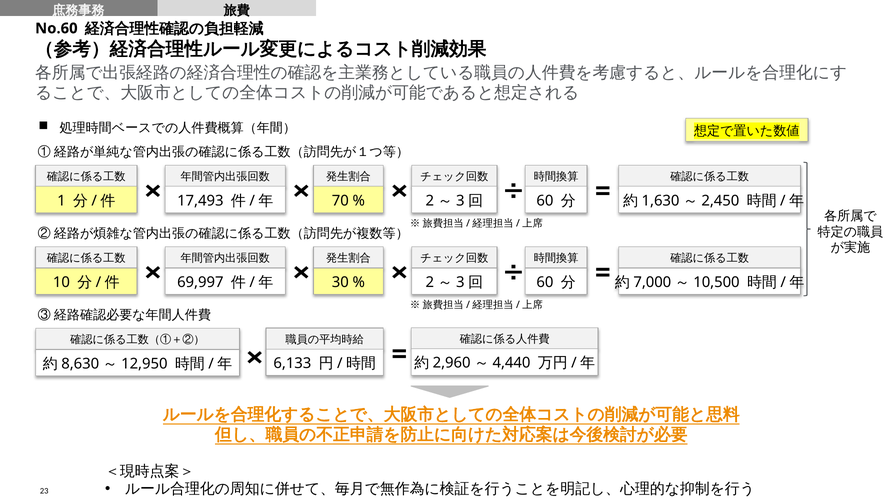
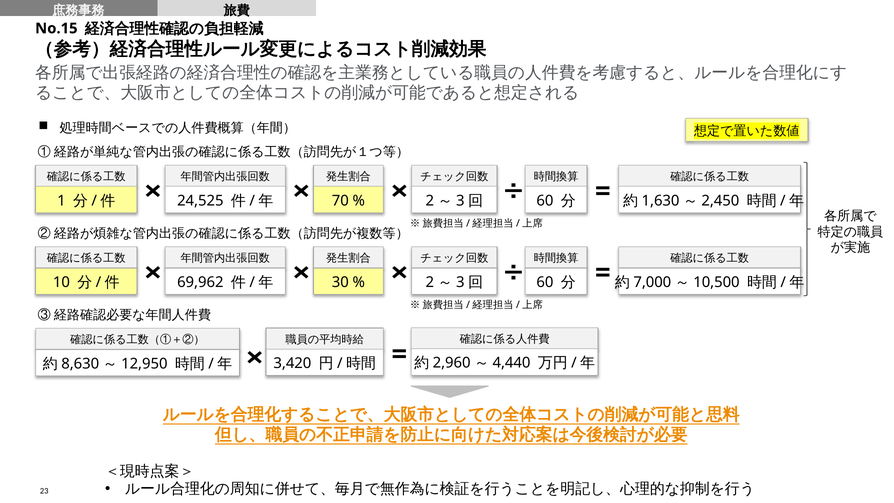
No.60: No.60 -> No.15
17,493: 17,493 -> 24,525
69,997: 69,997 -> 69,962
6,133: 6,133 -> 3,420
